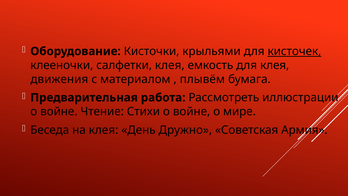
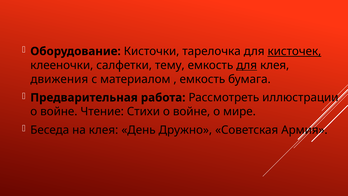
крыльями: крыльями -> тарелочка
салфетки клея: клея -> тему
для at (247, 65) underline: none -> present
плывём at (202, 79): плывём -> емкость
